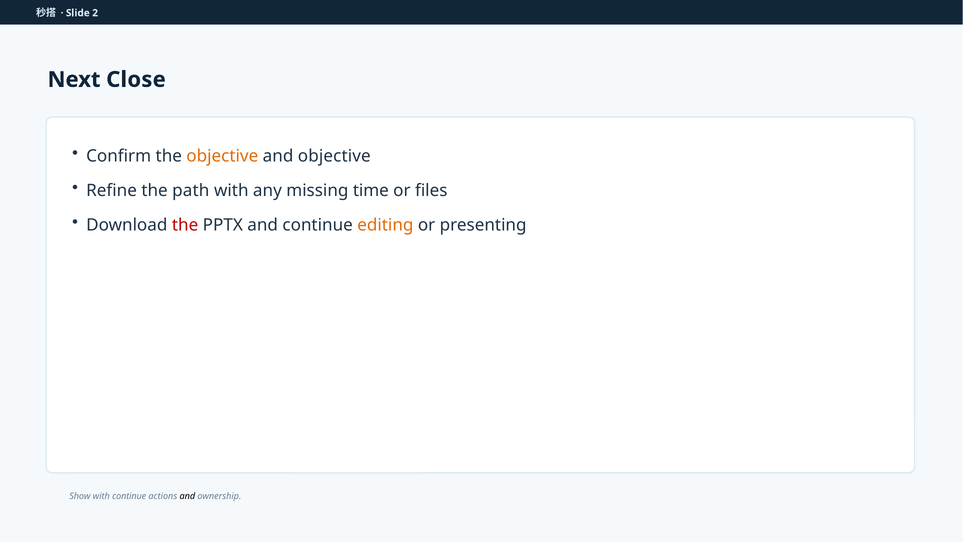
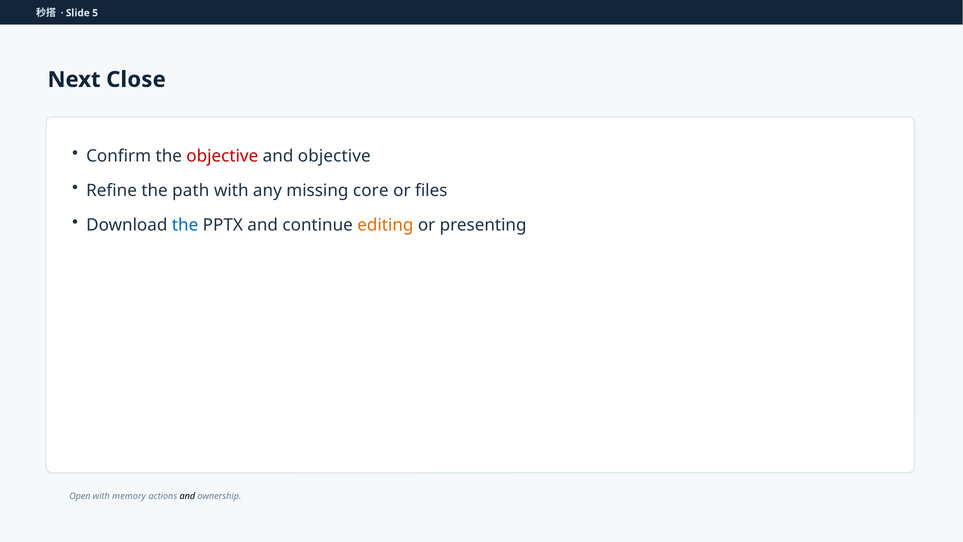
2: 2 -> 5
objective at (222, 156) colour: orange -> red
time: time -> core
the at (185, 225) colour: red -> blue
Show: Show -> Open
with continue: continue -> memory
